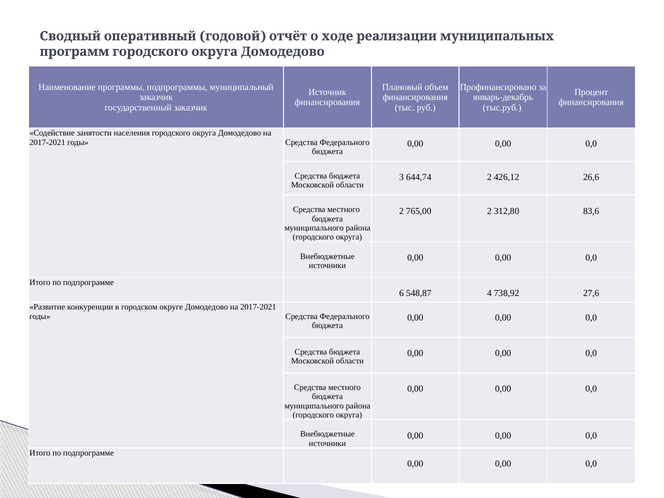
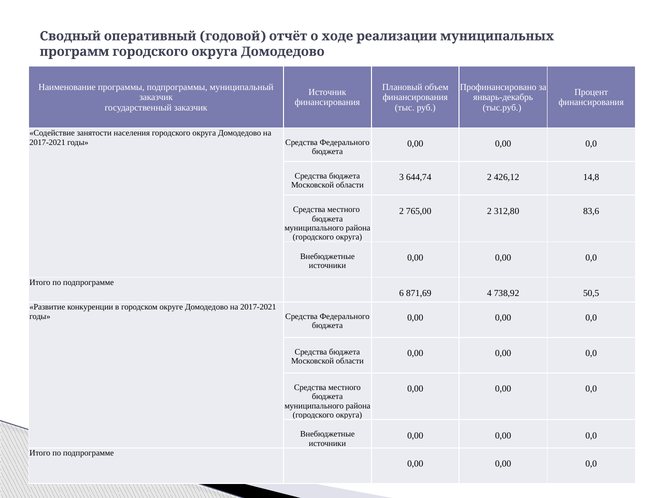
26,6: 26,6 -> 14,8
548,87: 548,87 -> 871,69
27,6: 27,6 -> 50,5
